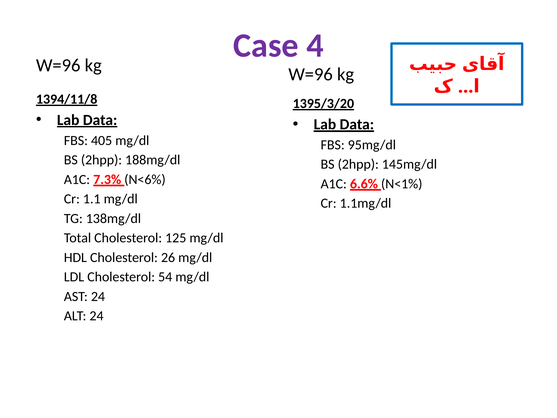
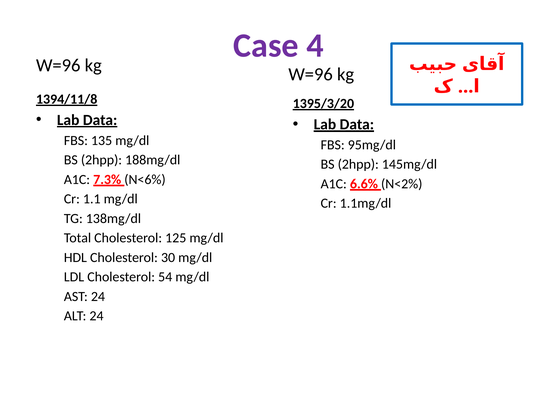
405: 405 -> 135
N<1%: N<1% -> N<2%
26: 26 -> 30
